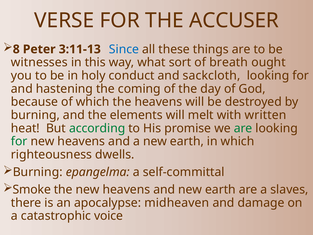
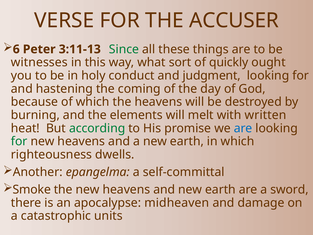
8: 8 -> 6
Since colour: blue -> green
breath: breath -> quickly
sackcloth: sackcloth -> judgment
are at (243, 128) colour: green -> blue
Burning at (38, 172): Burning -> Another
slaves: slaves -> sword
voice: voice -> units
